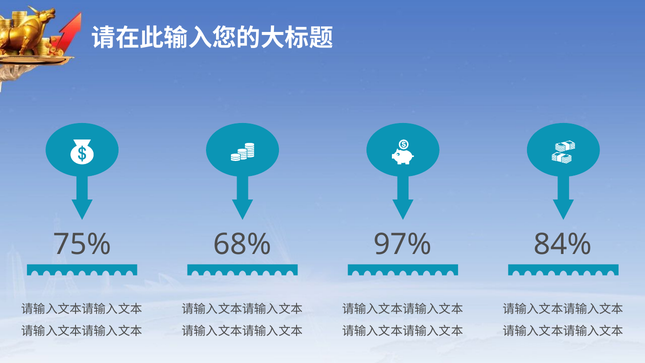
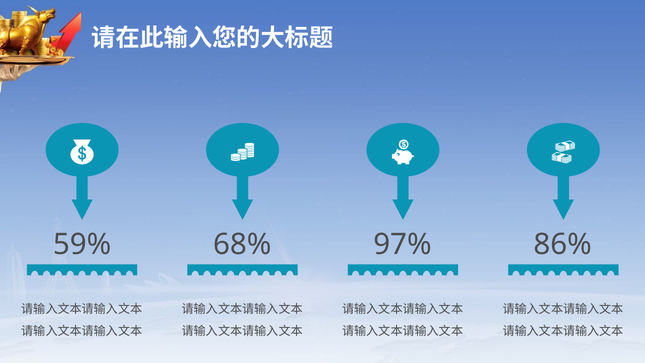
75%: 75% -> 59%
84%: 84% -> 86%
